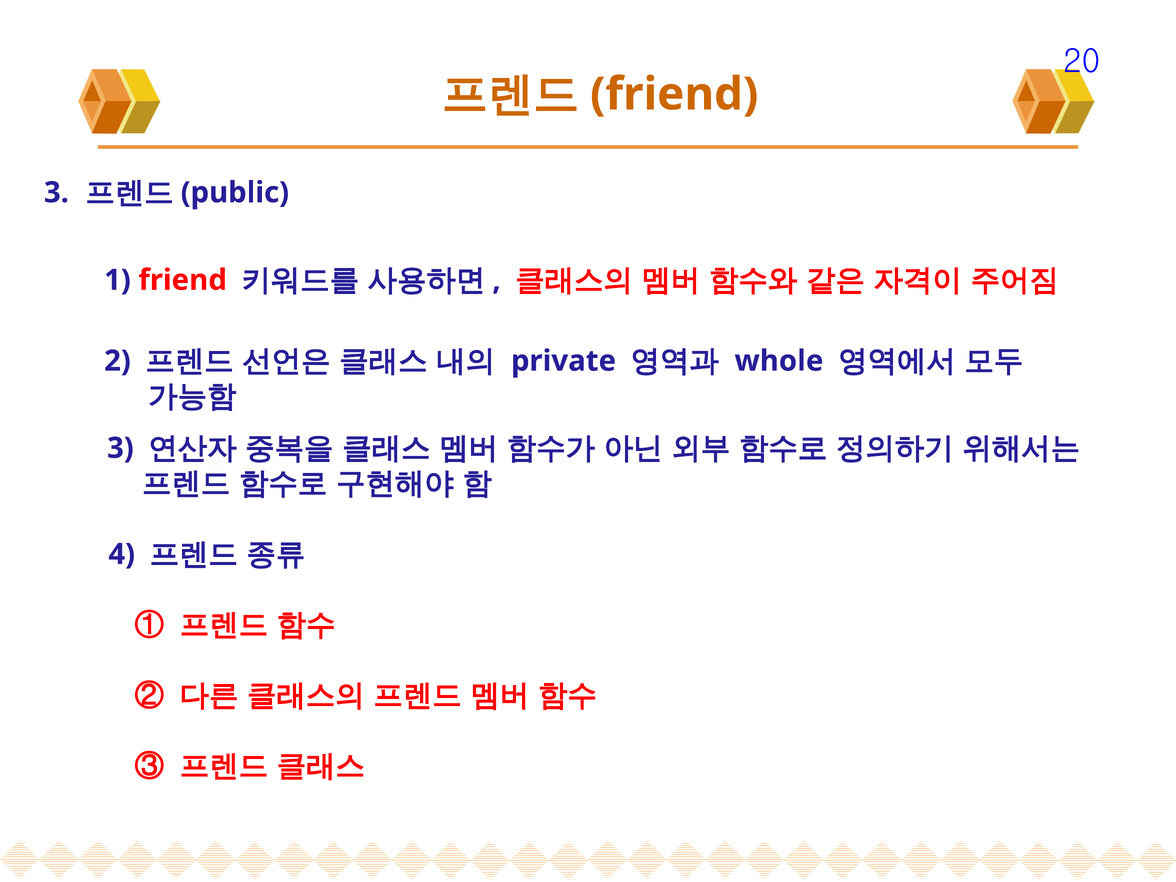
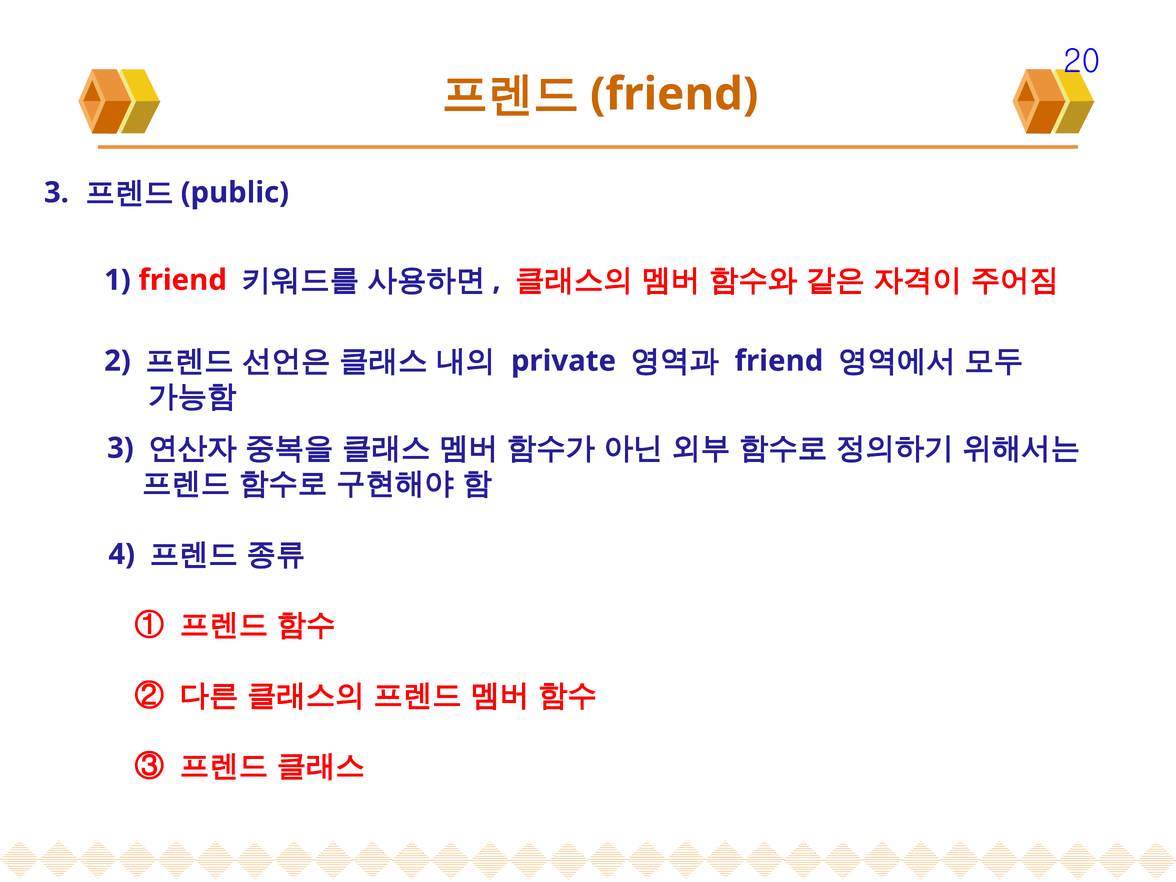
whole at (779, 361): whole -> friend
